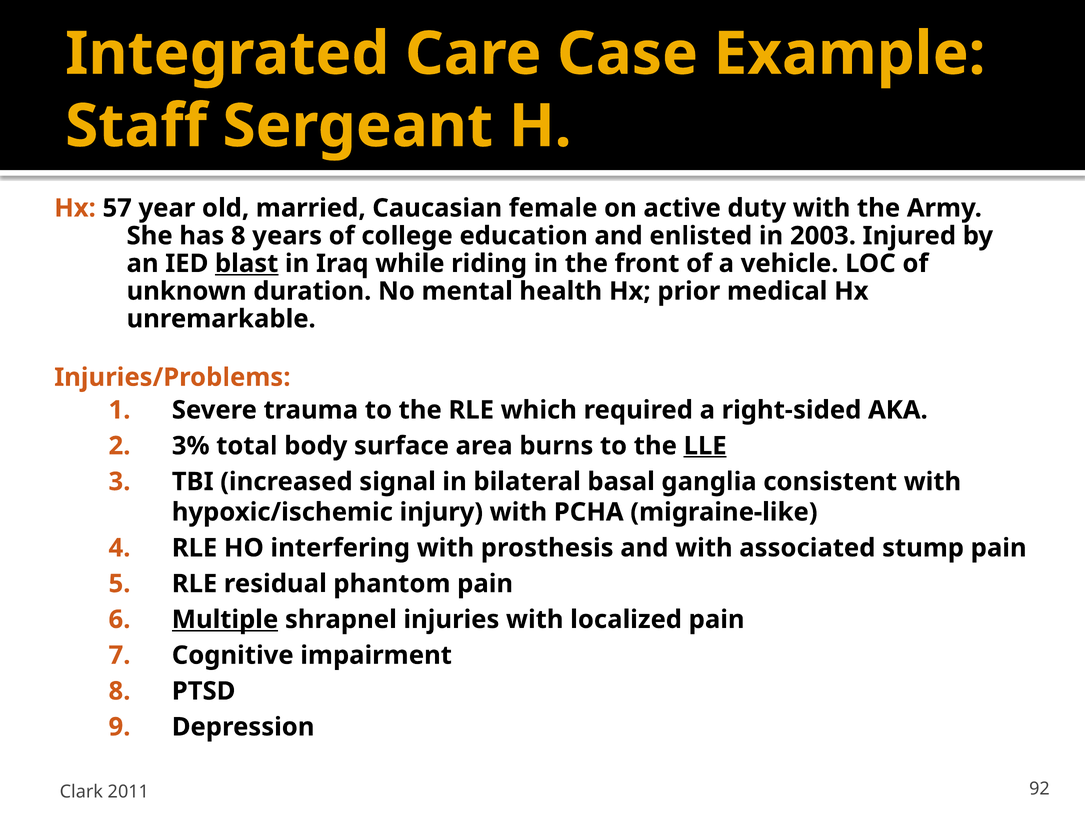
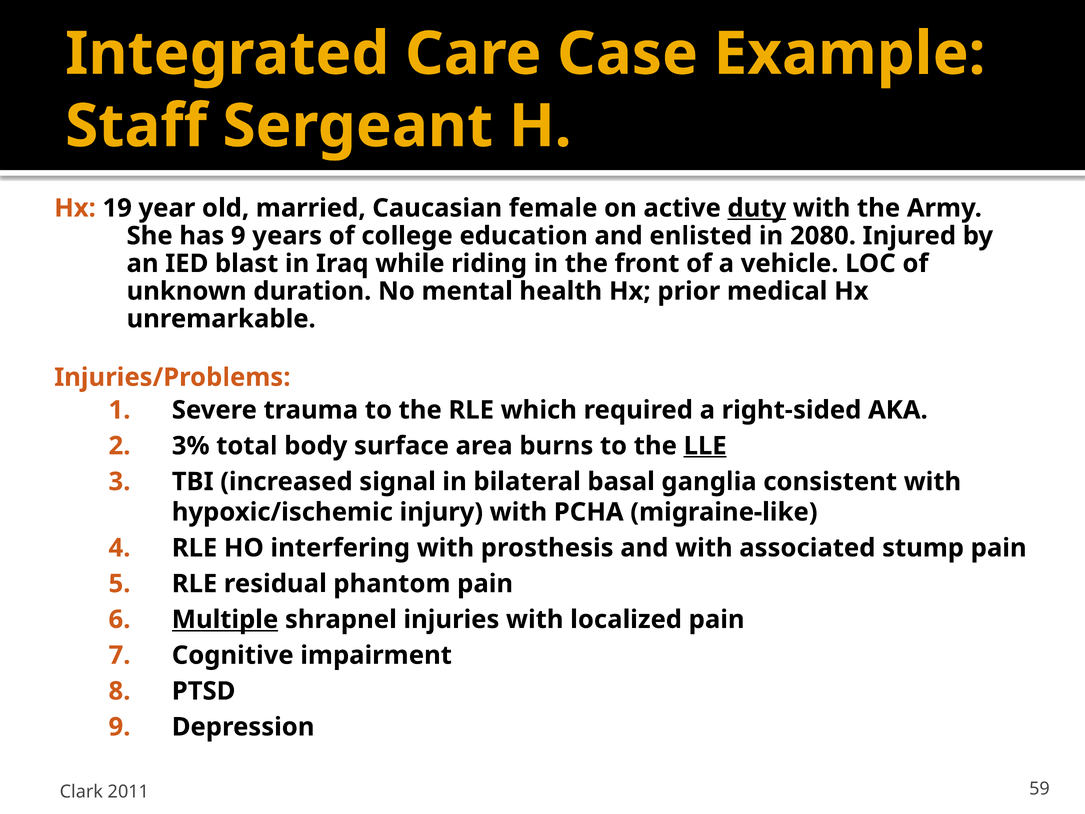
57: 57 -> 19
duty underline: none -> present
has 8: 8 -> 9
2003: 2003 -> 2080
blast underline: present -> none
92: 92 -> 59
